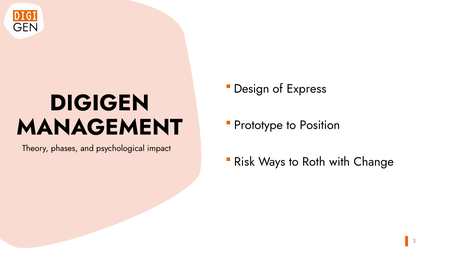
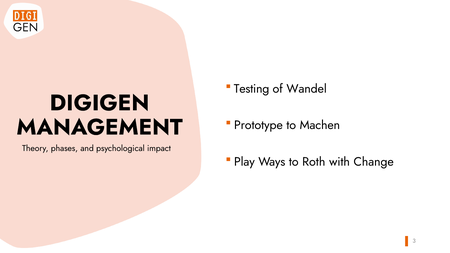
Design: Design -> Testing
Express: Express -> Wandel
Position: Position -> Machen
Risk: Risk -> Play
